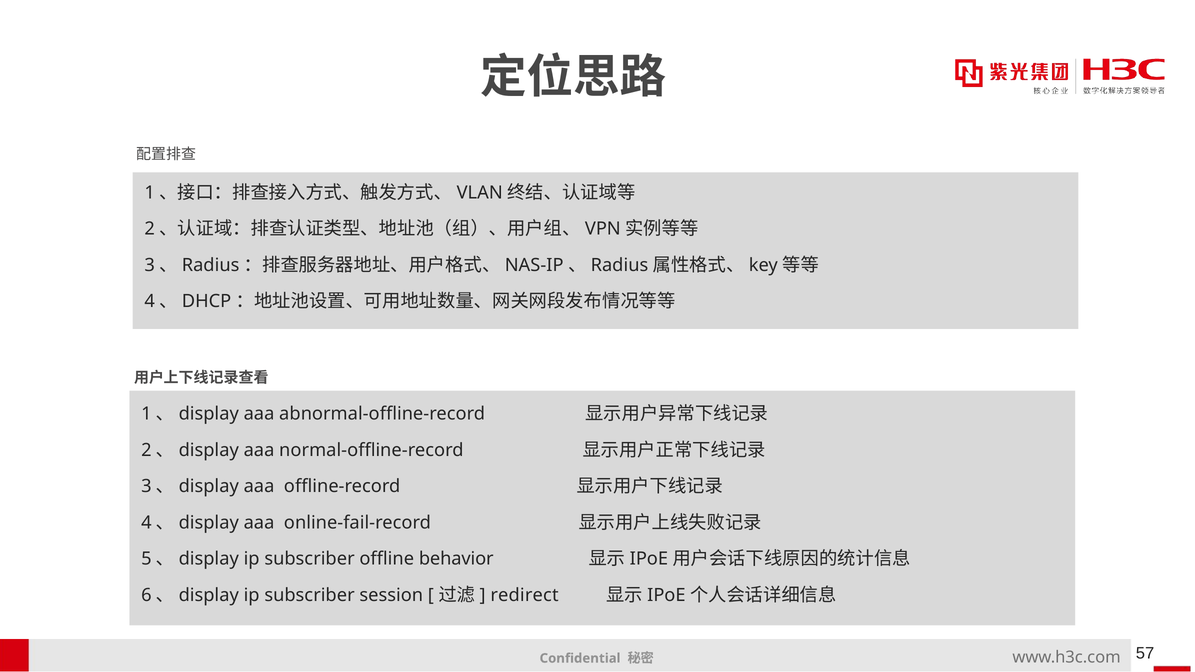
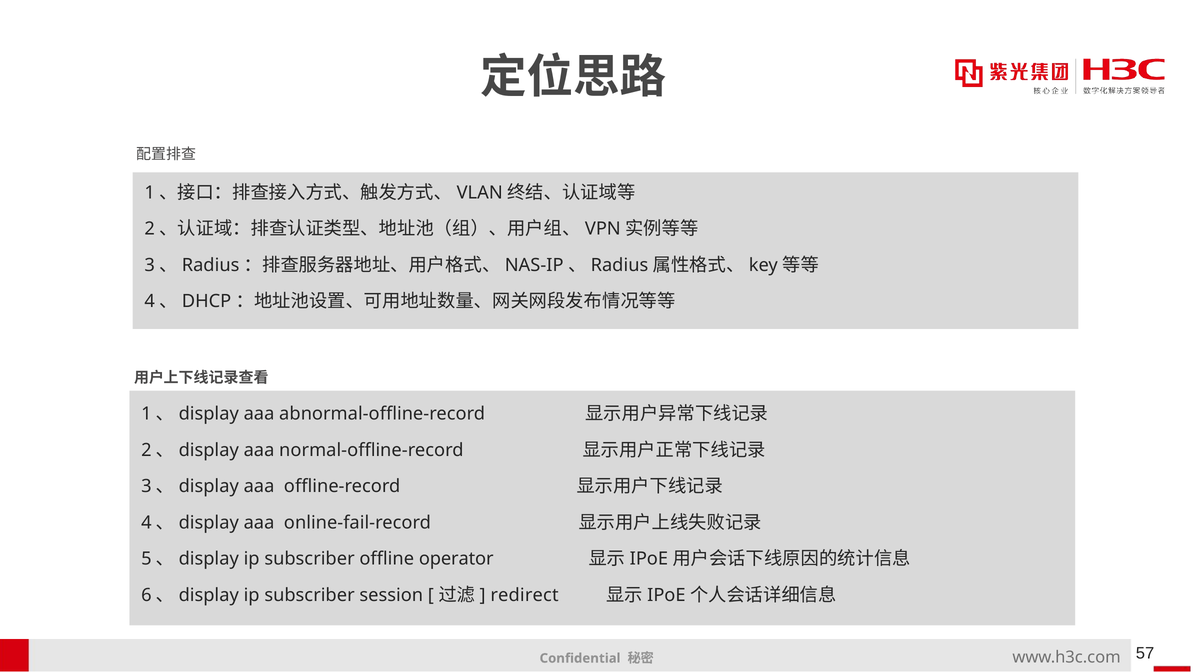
behavior: behavior -> operator
